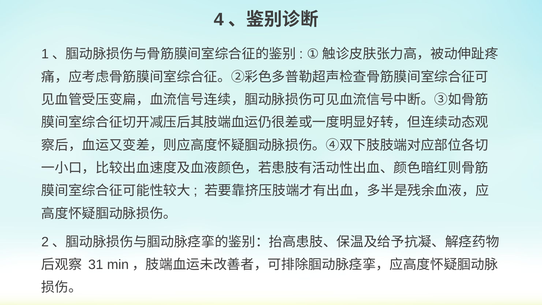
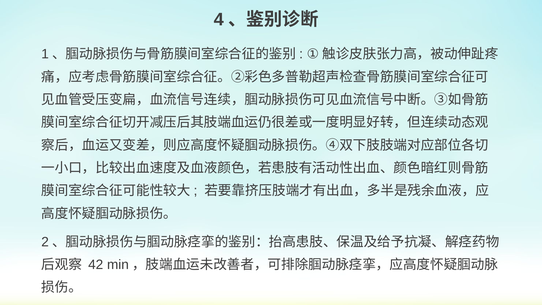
31: 31 -> 42
